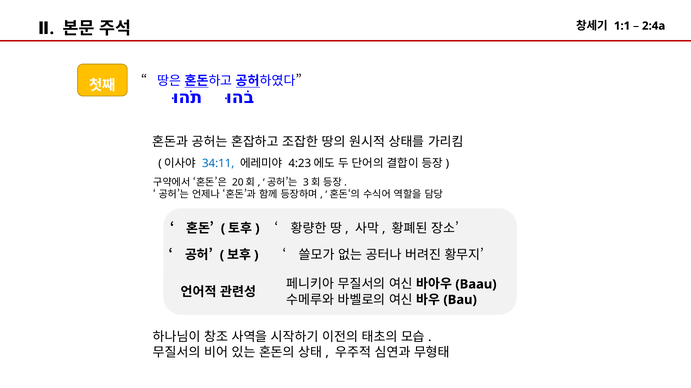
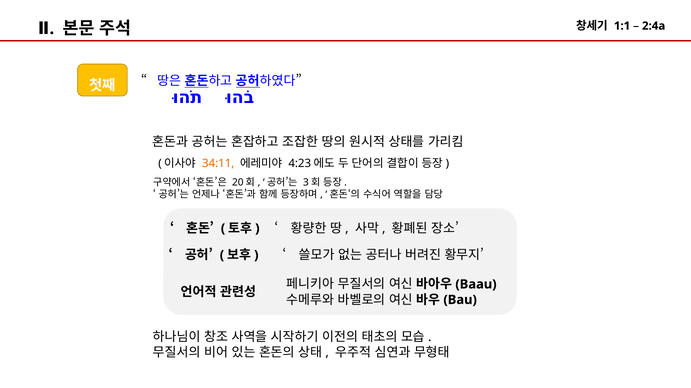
34:11 colour: blue -> orange
